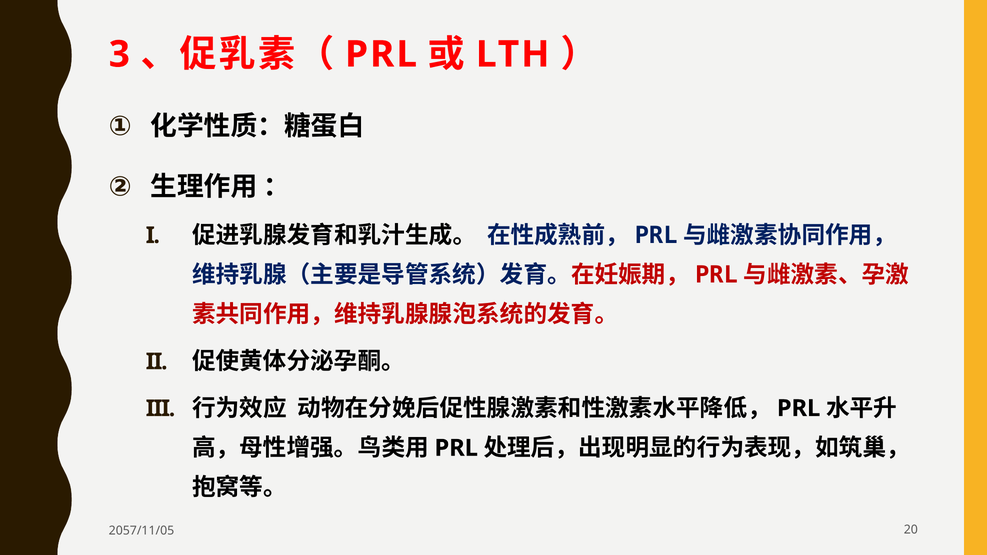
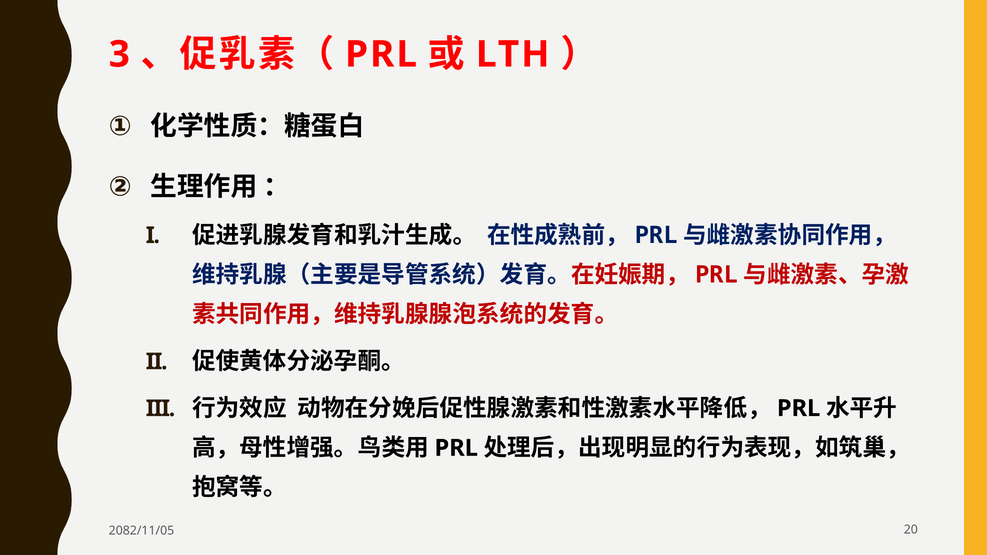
2057/11/05: 2057/11/05 -> 2082/11/05
